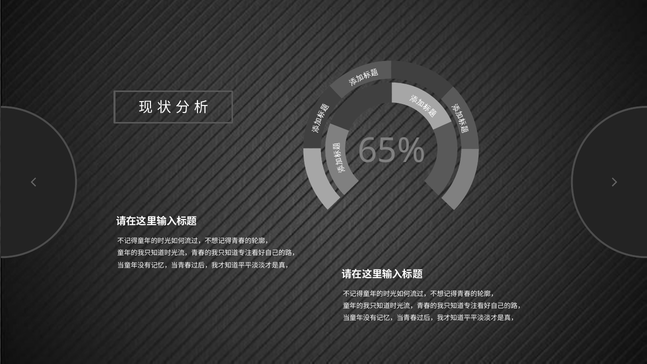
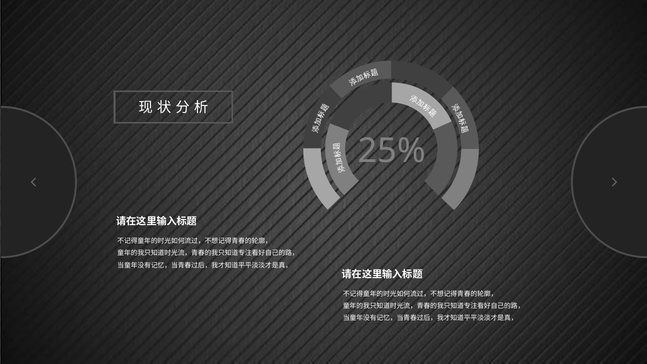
65%: 65% -> 25%
